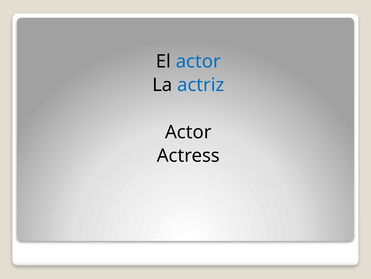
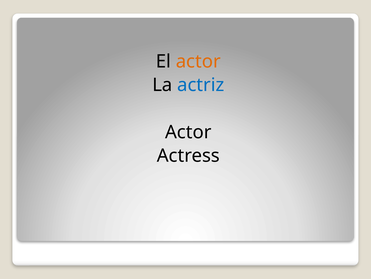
actor at (198, 61) colour: blue -> orange
